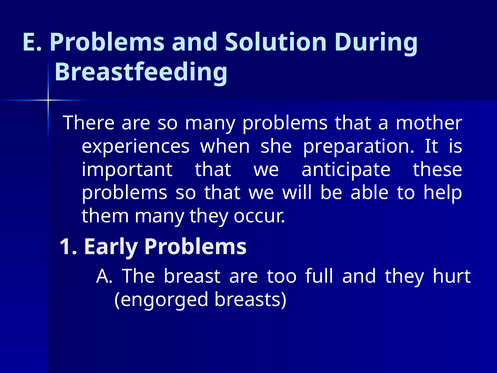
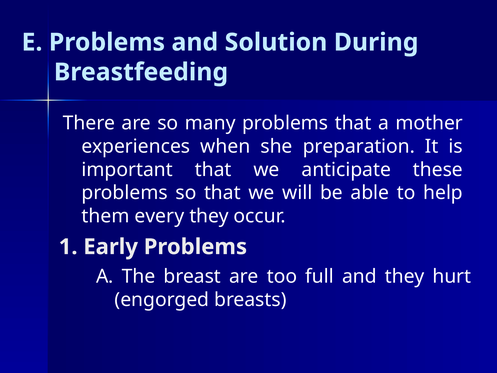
them many: many -> every
